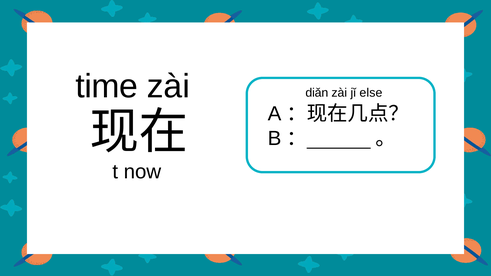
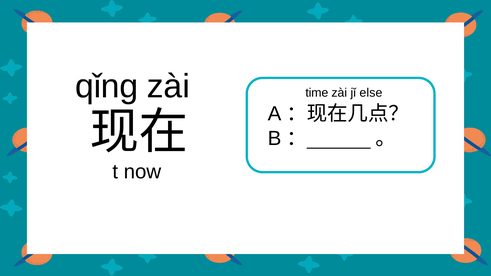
time: time -> qǐng
diǎn: diǎn -> time
